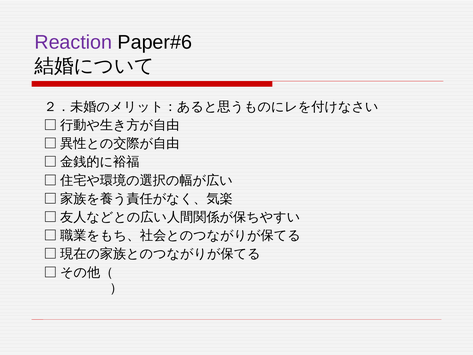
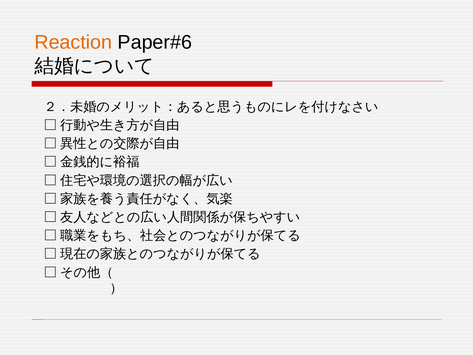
Reaction colour: purple -> orange
